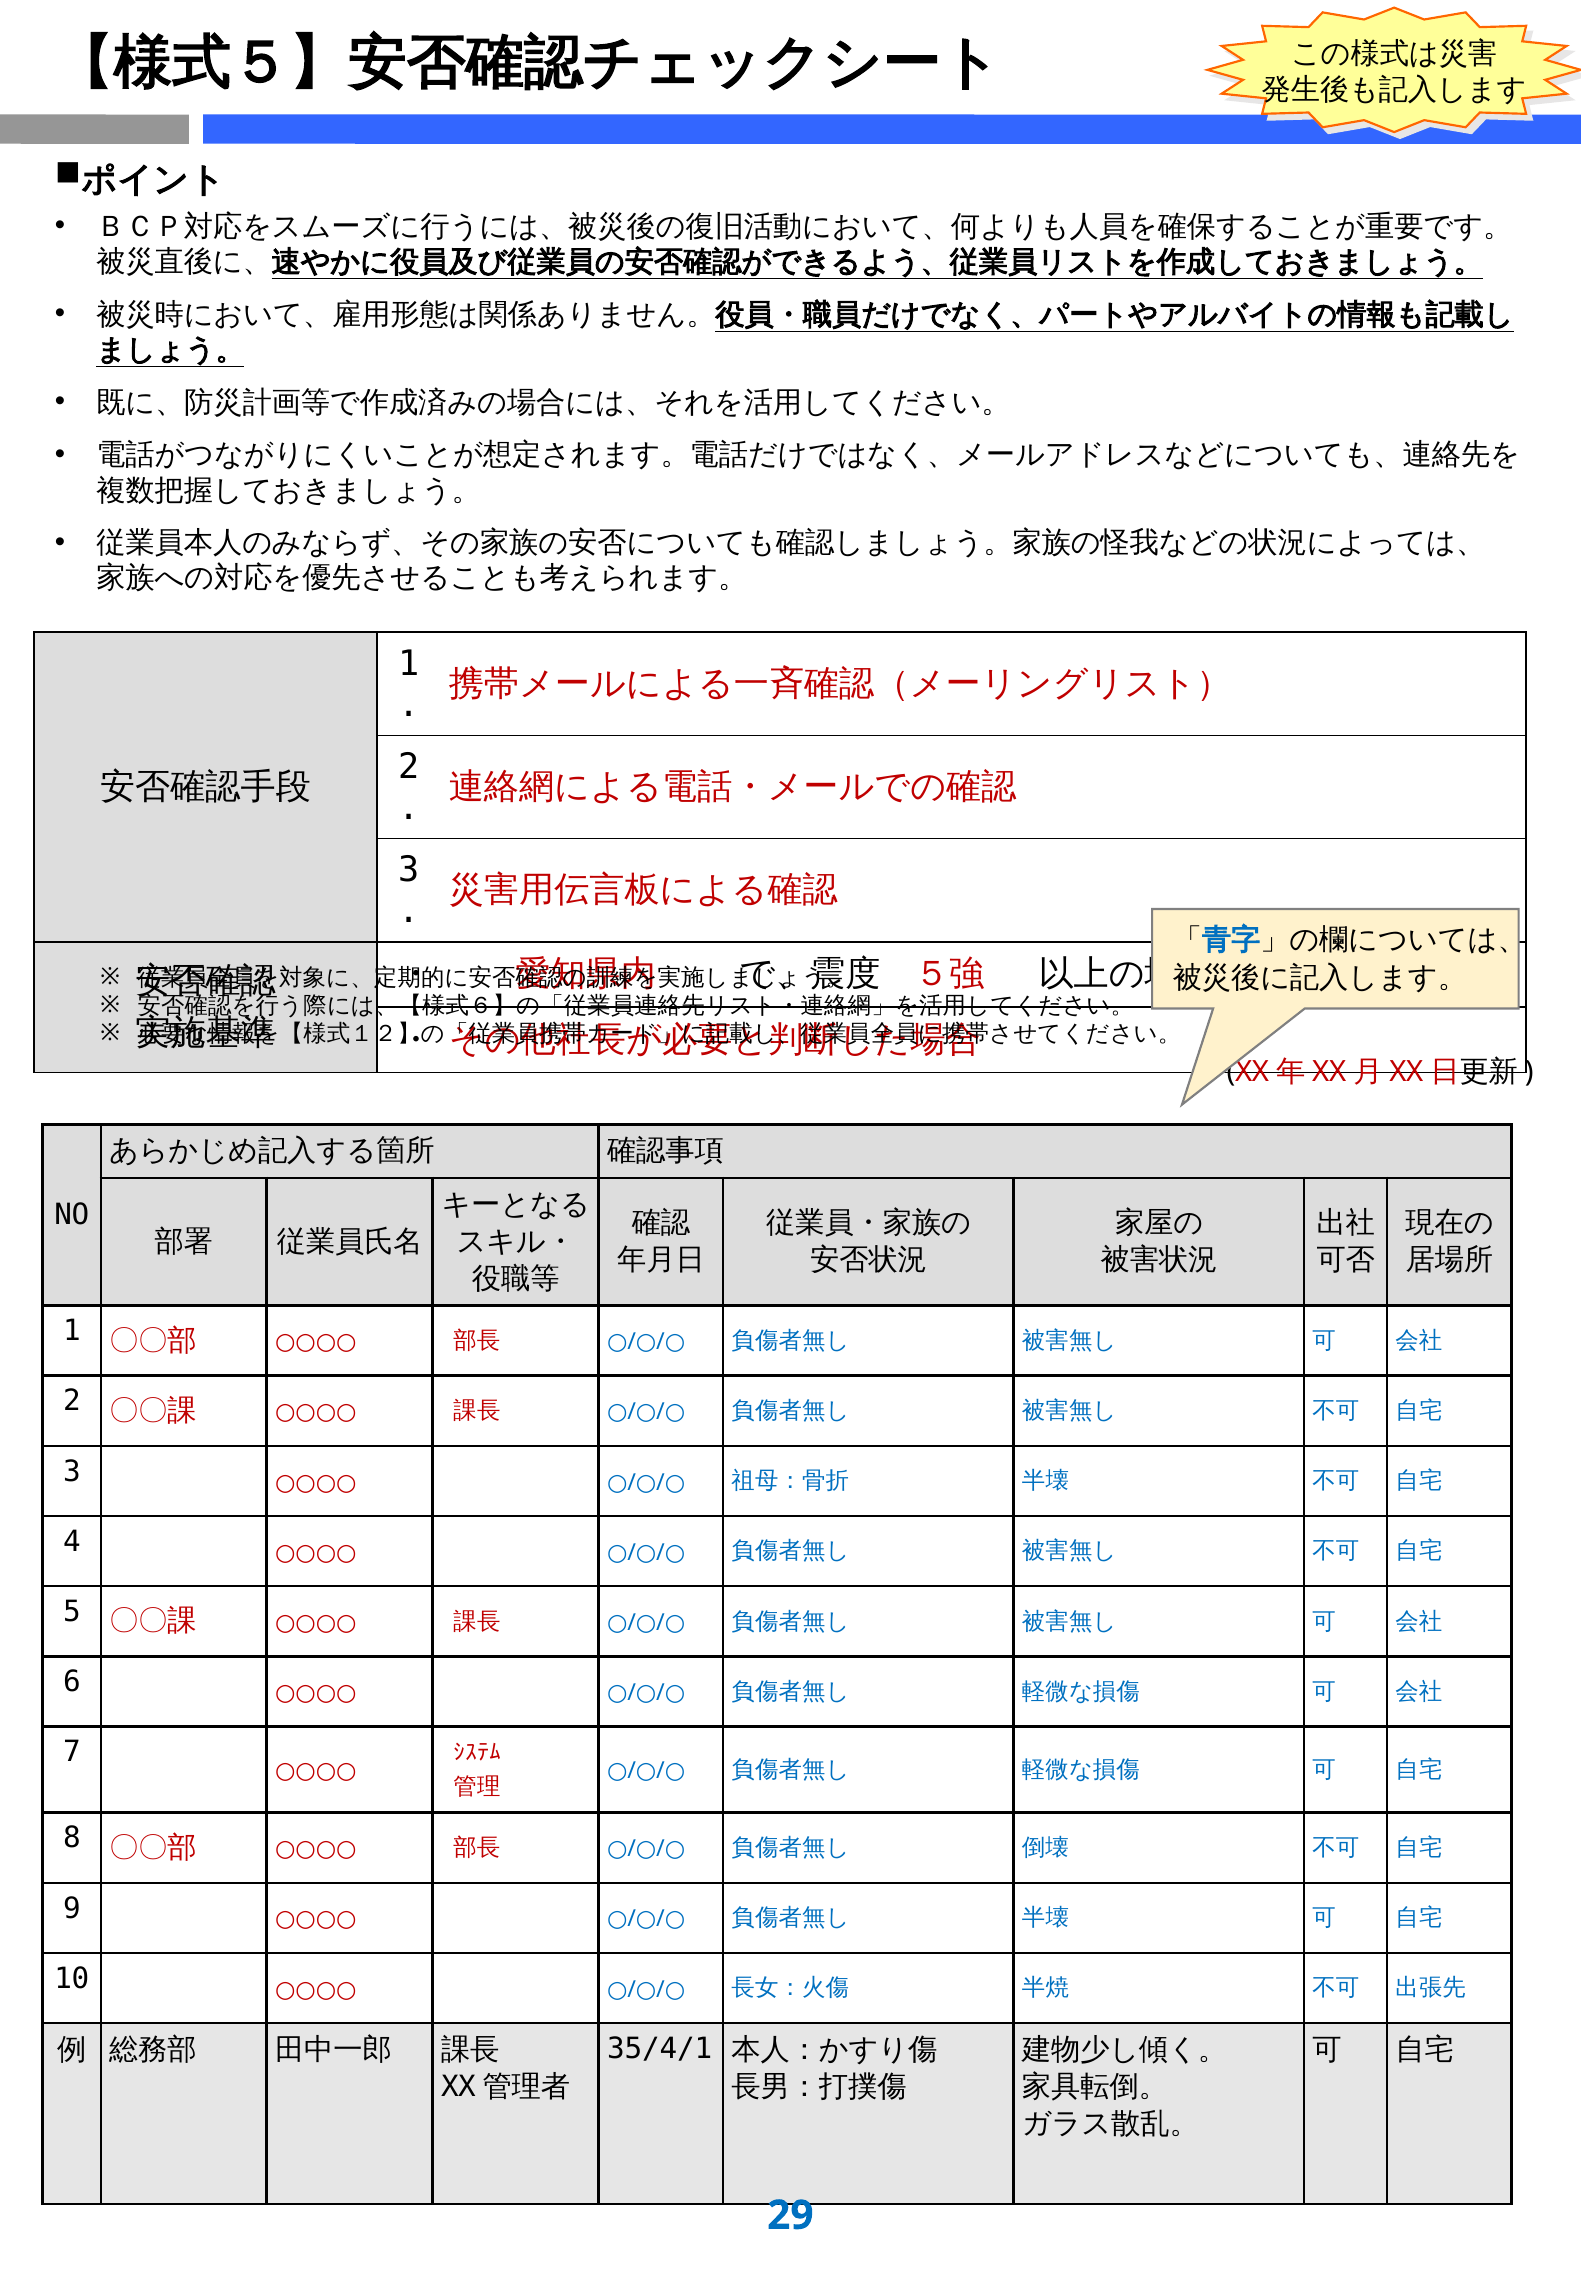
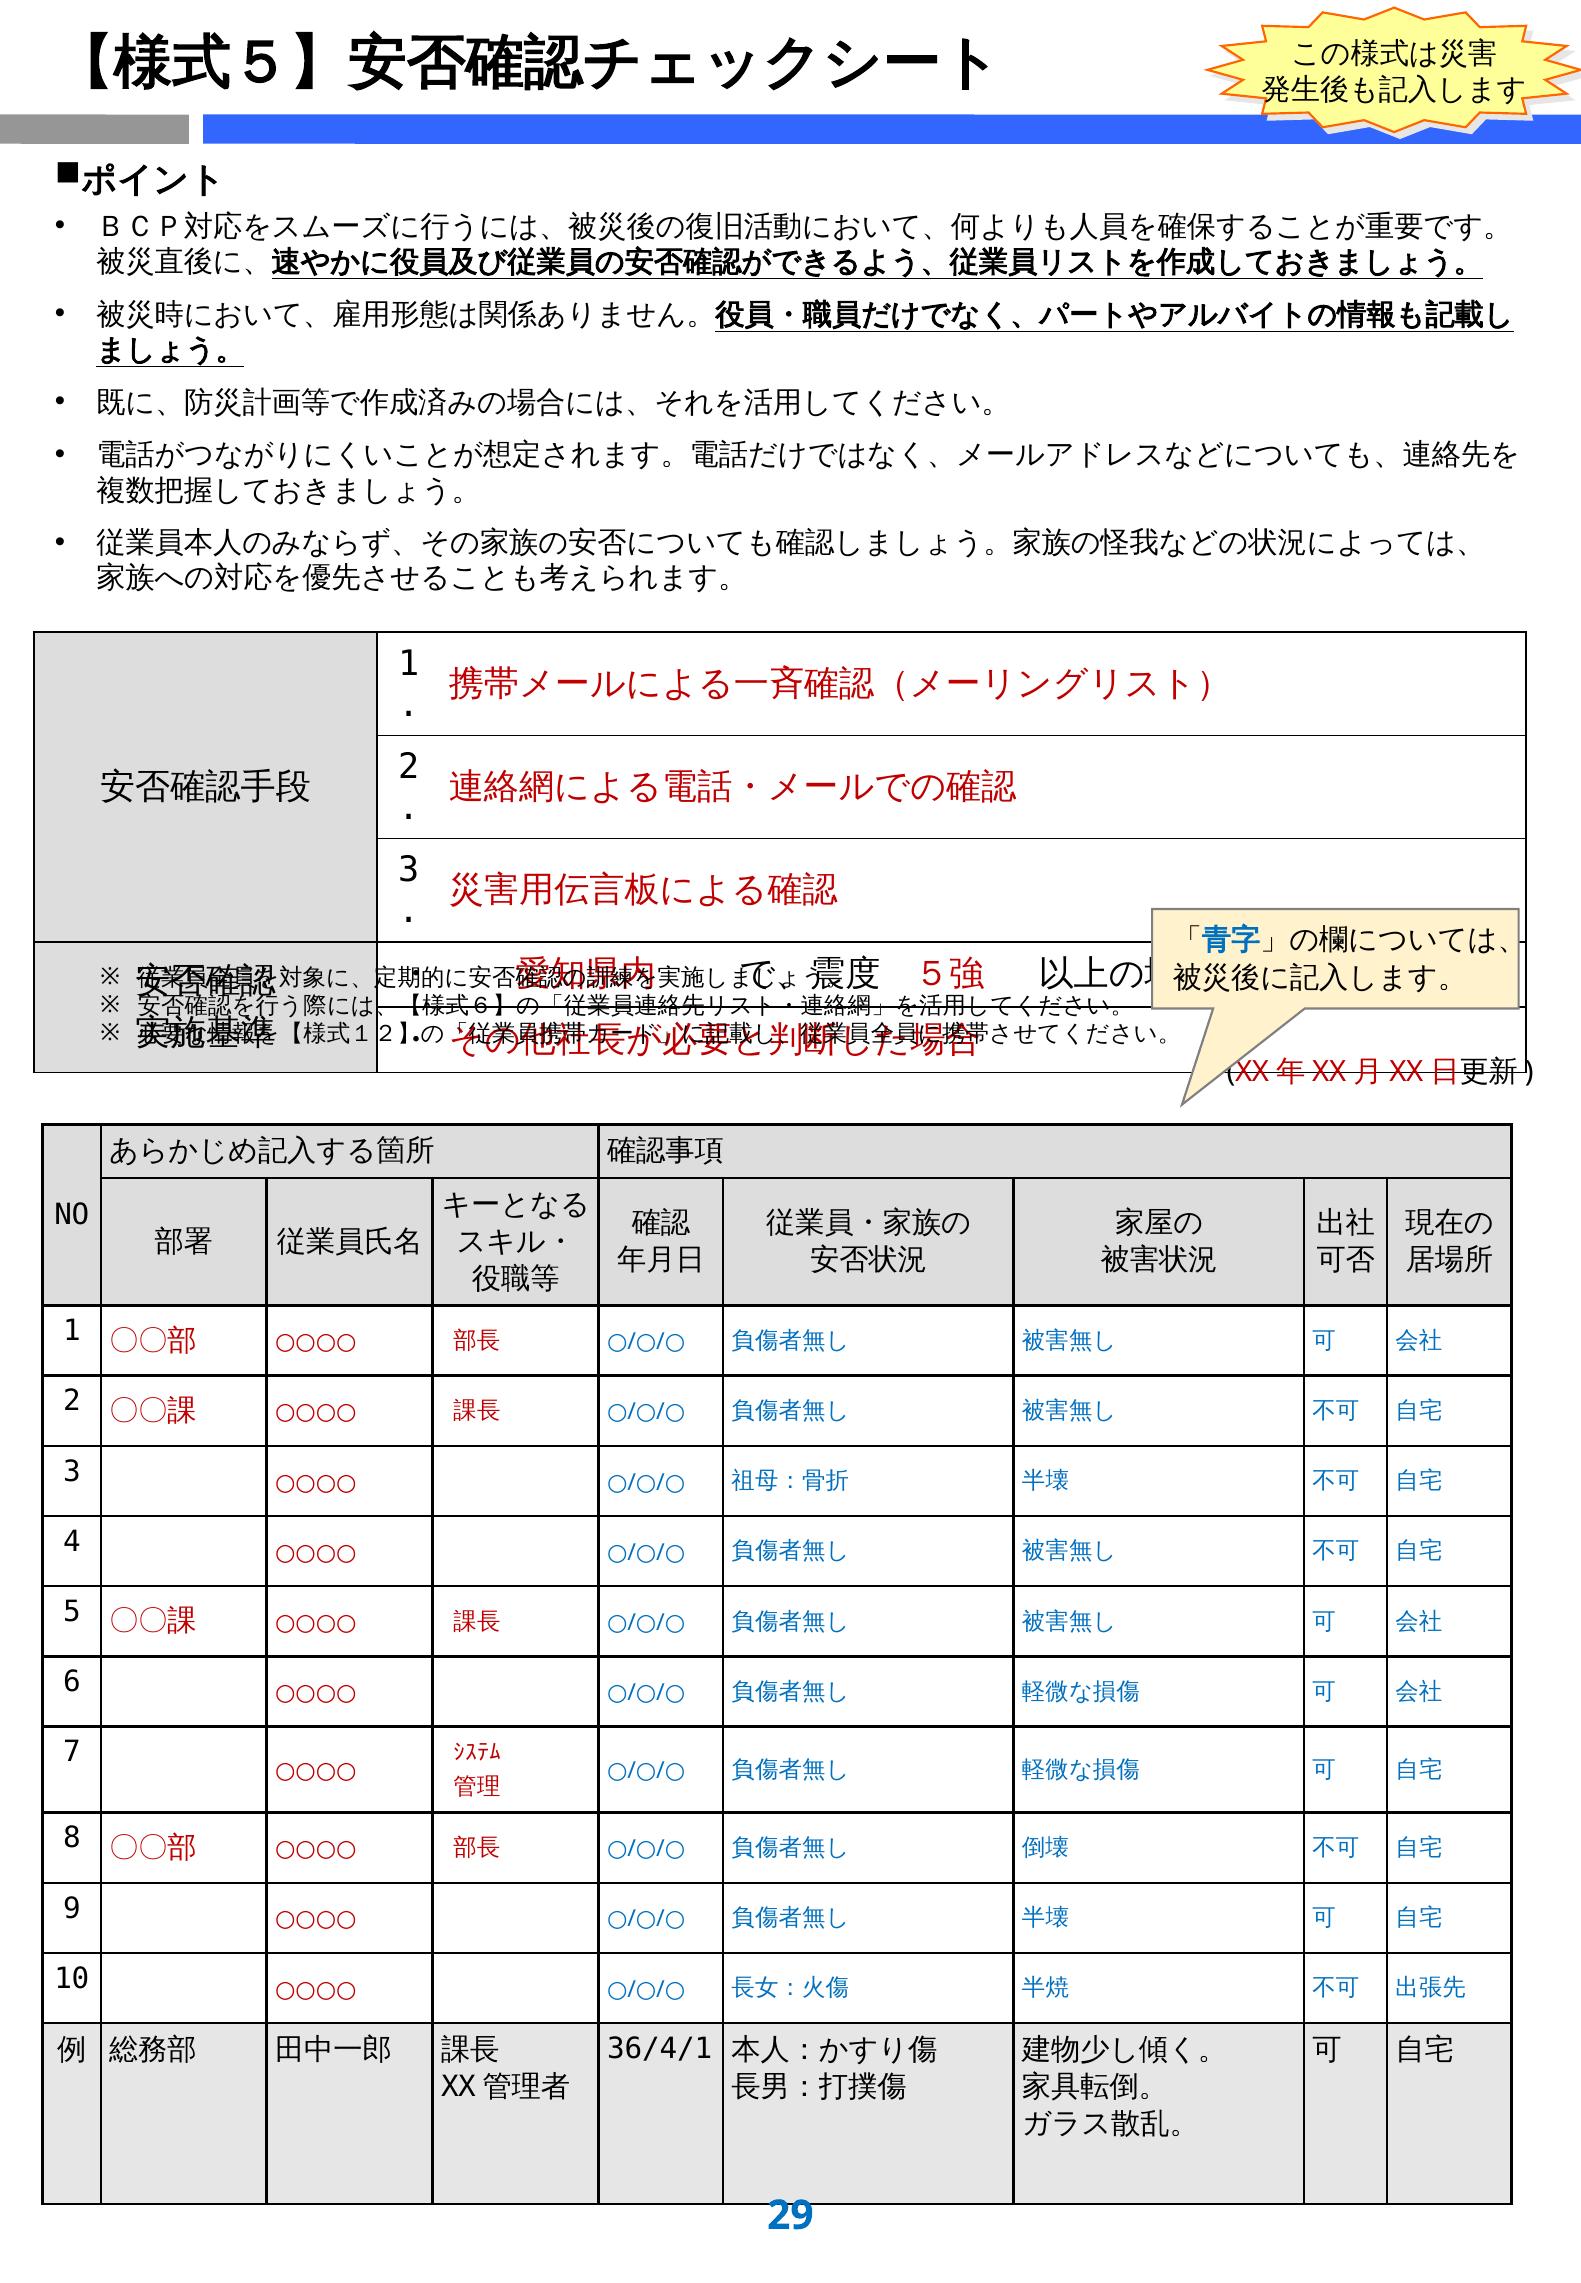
35/4/1: 35/4/1 -> 36/4/1
